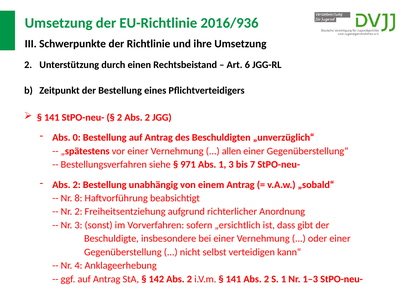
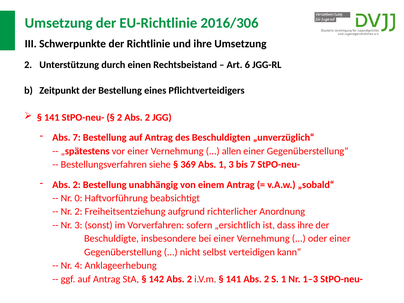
2016/936: 2016/936 -> 2016/306
Abs 0: 0 -> 7
971: 971 -> 369
8: 8 -> 0
dass gibt: gibt -> ihre
